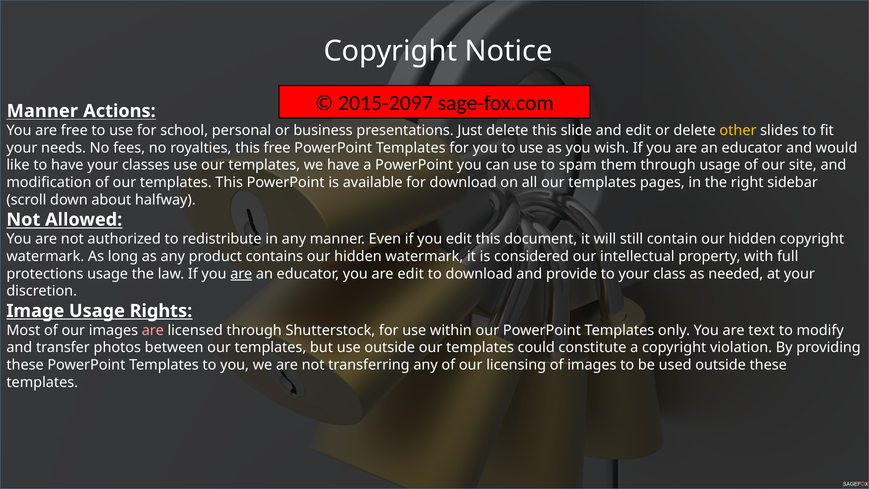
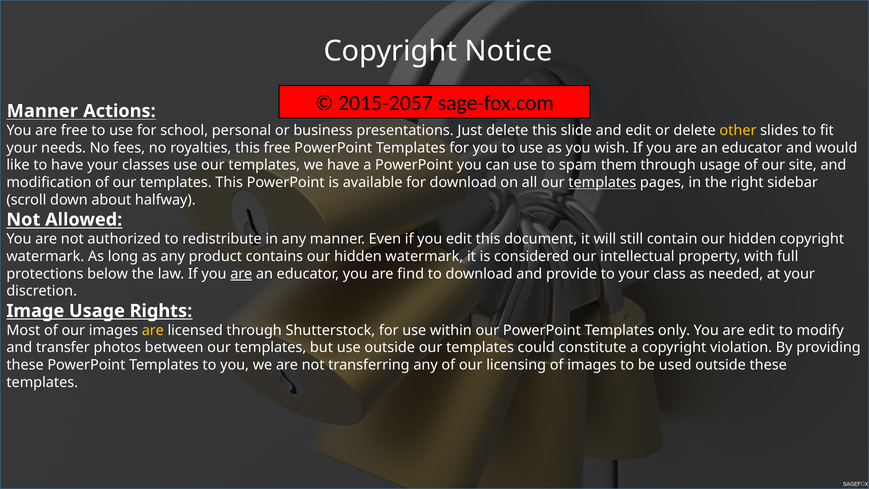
2015-2097: 2015-2097 -> 2015-2057
templates at (602, 182) underline: none -> present
protections usage: usage -> below
are edit: edit -> find
are at (153, 330) colour: pink -> yellow
are text: text -> edit
